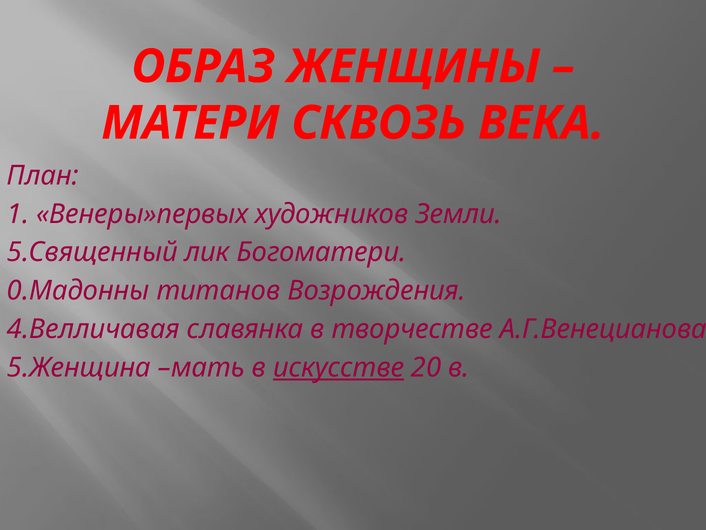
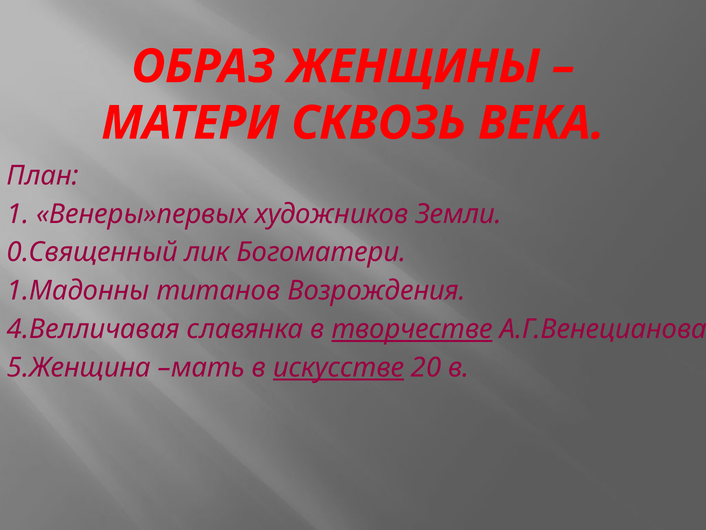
5.Священный: 5.Священный -> 0.Священный
0.Мадонны: 0.Мадонны -> 1.Мадонны
творчестве underline: none -> present
